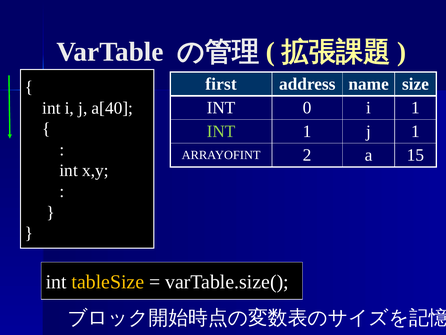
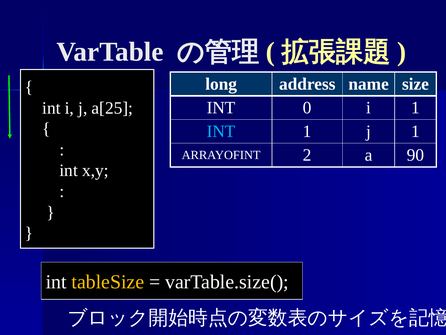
first: first -> long
a[40: a[40 -> a[25
INT at (221, 131) colour: light green -> light blue
15: 15 -> 90
